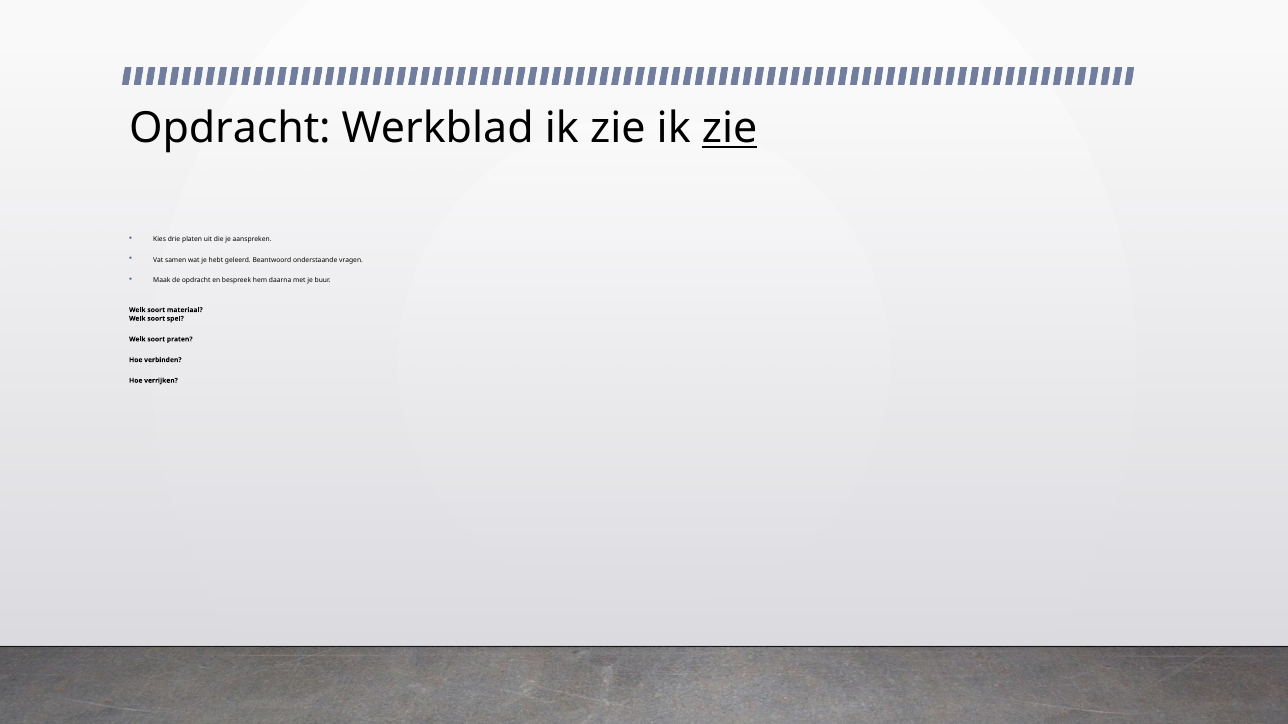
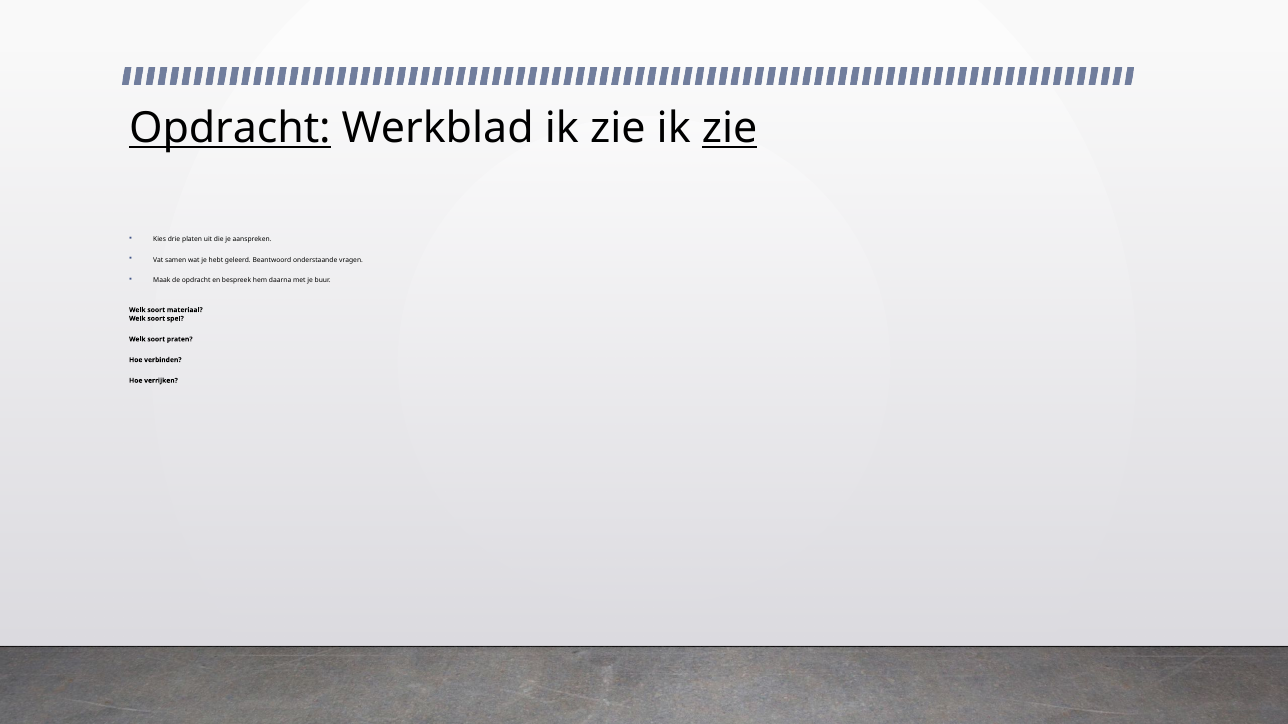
Opdracht at (230, 128) underline: none -> present
